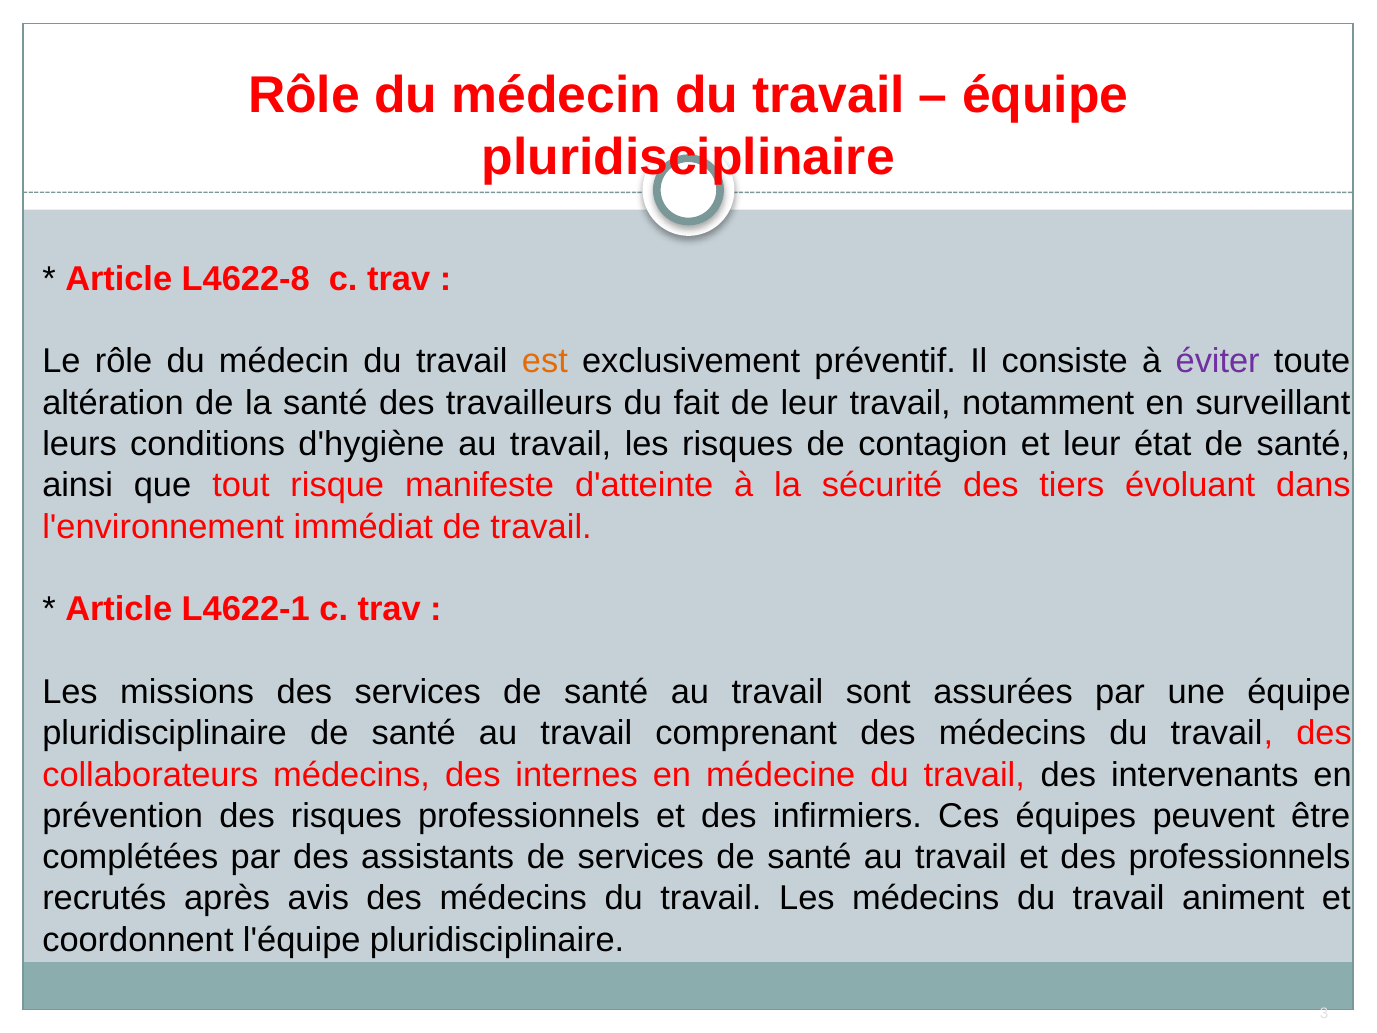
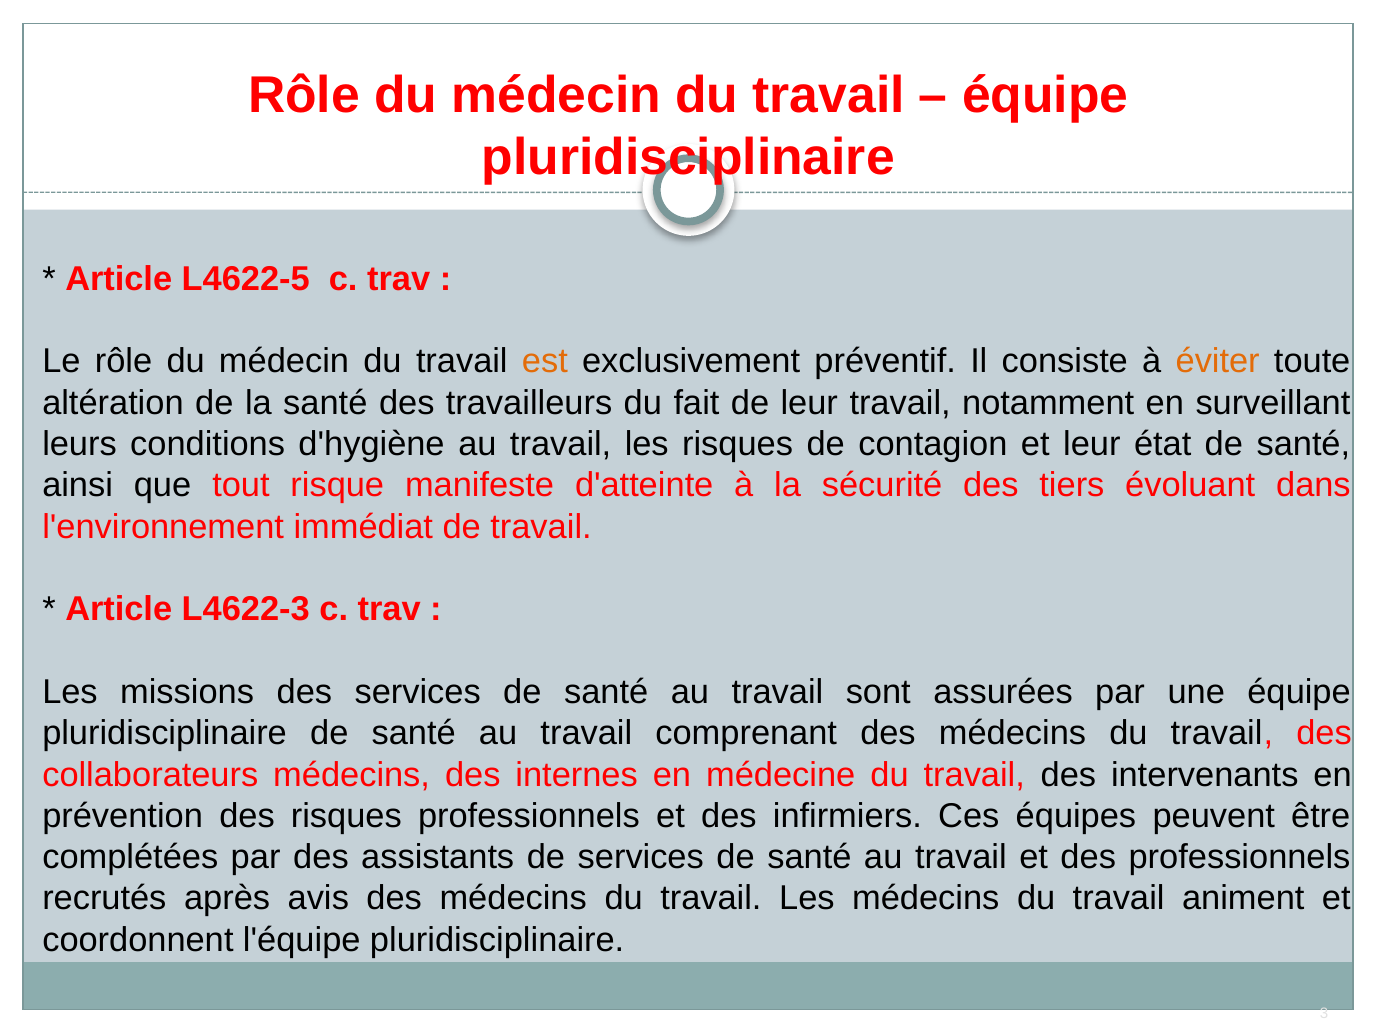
L4622-8: L4622-8 -> L4622-5
éviter colour: purple -> orange
L4622-1: L4622-1 -> L4622-3
